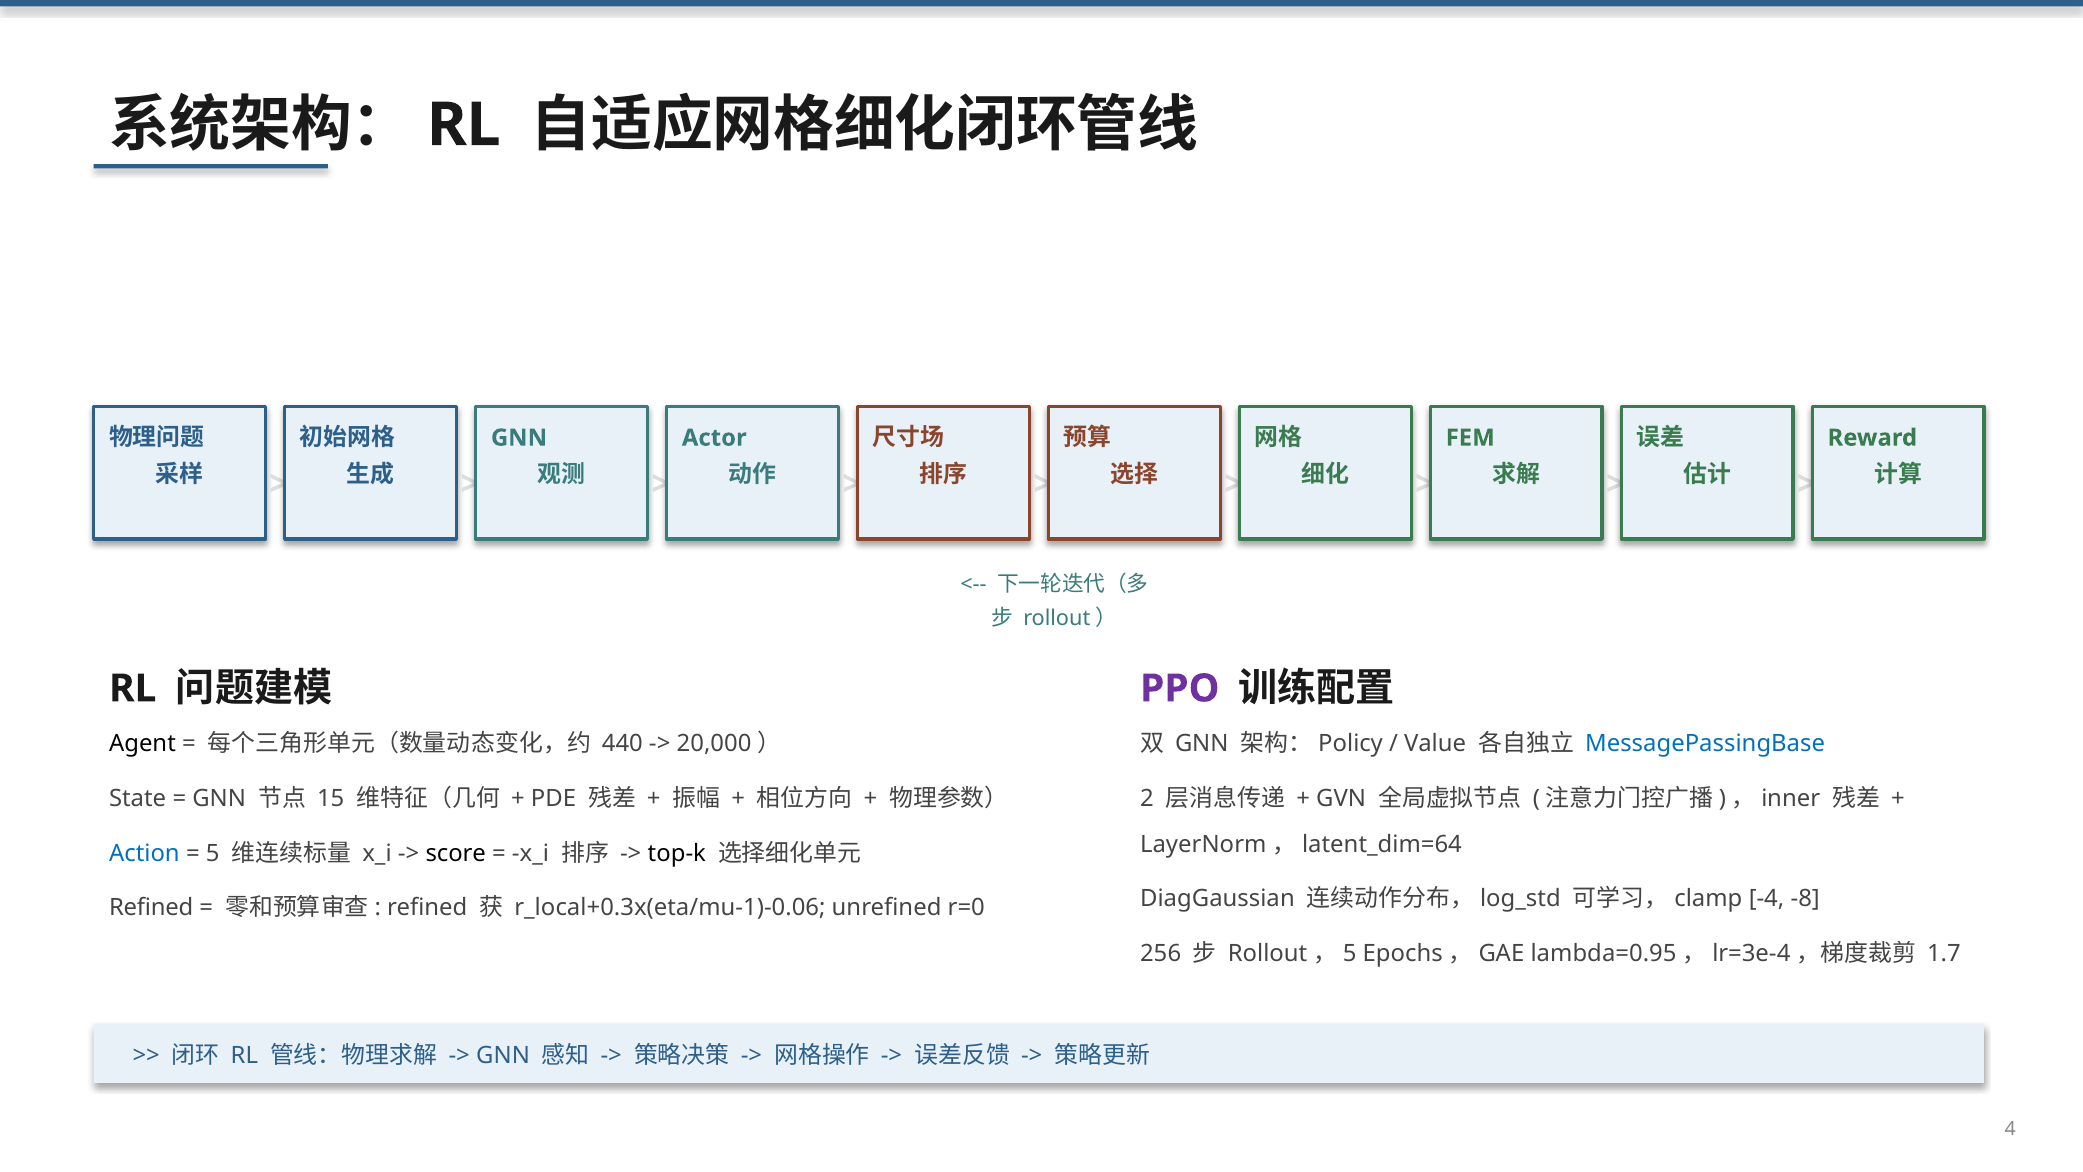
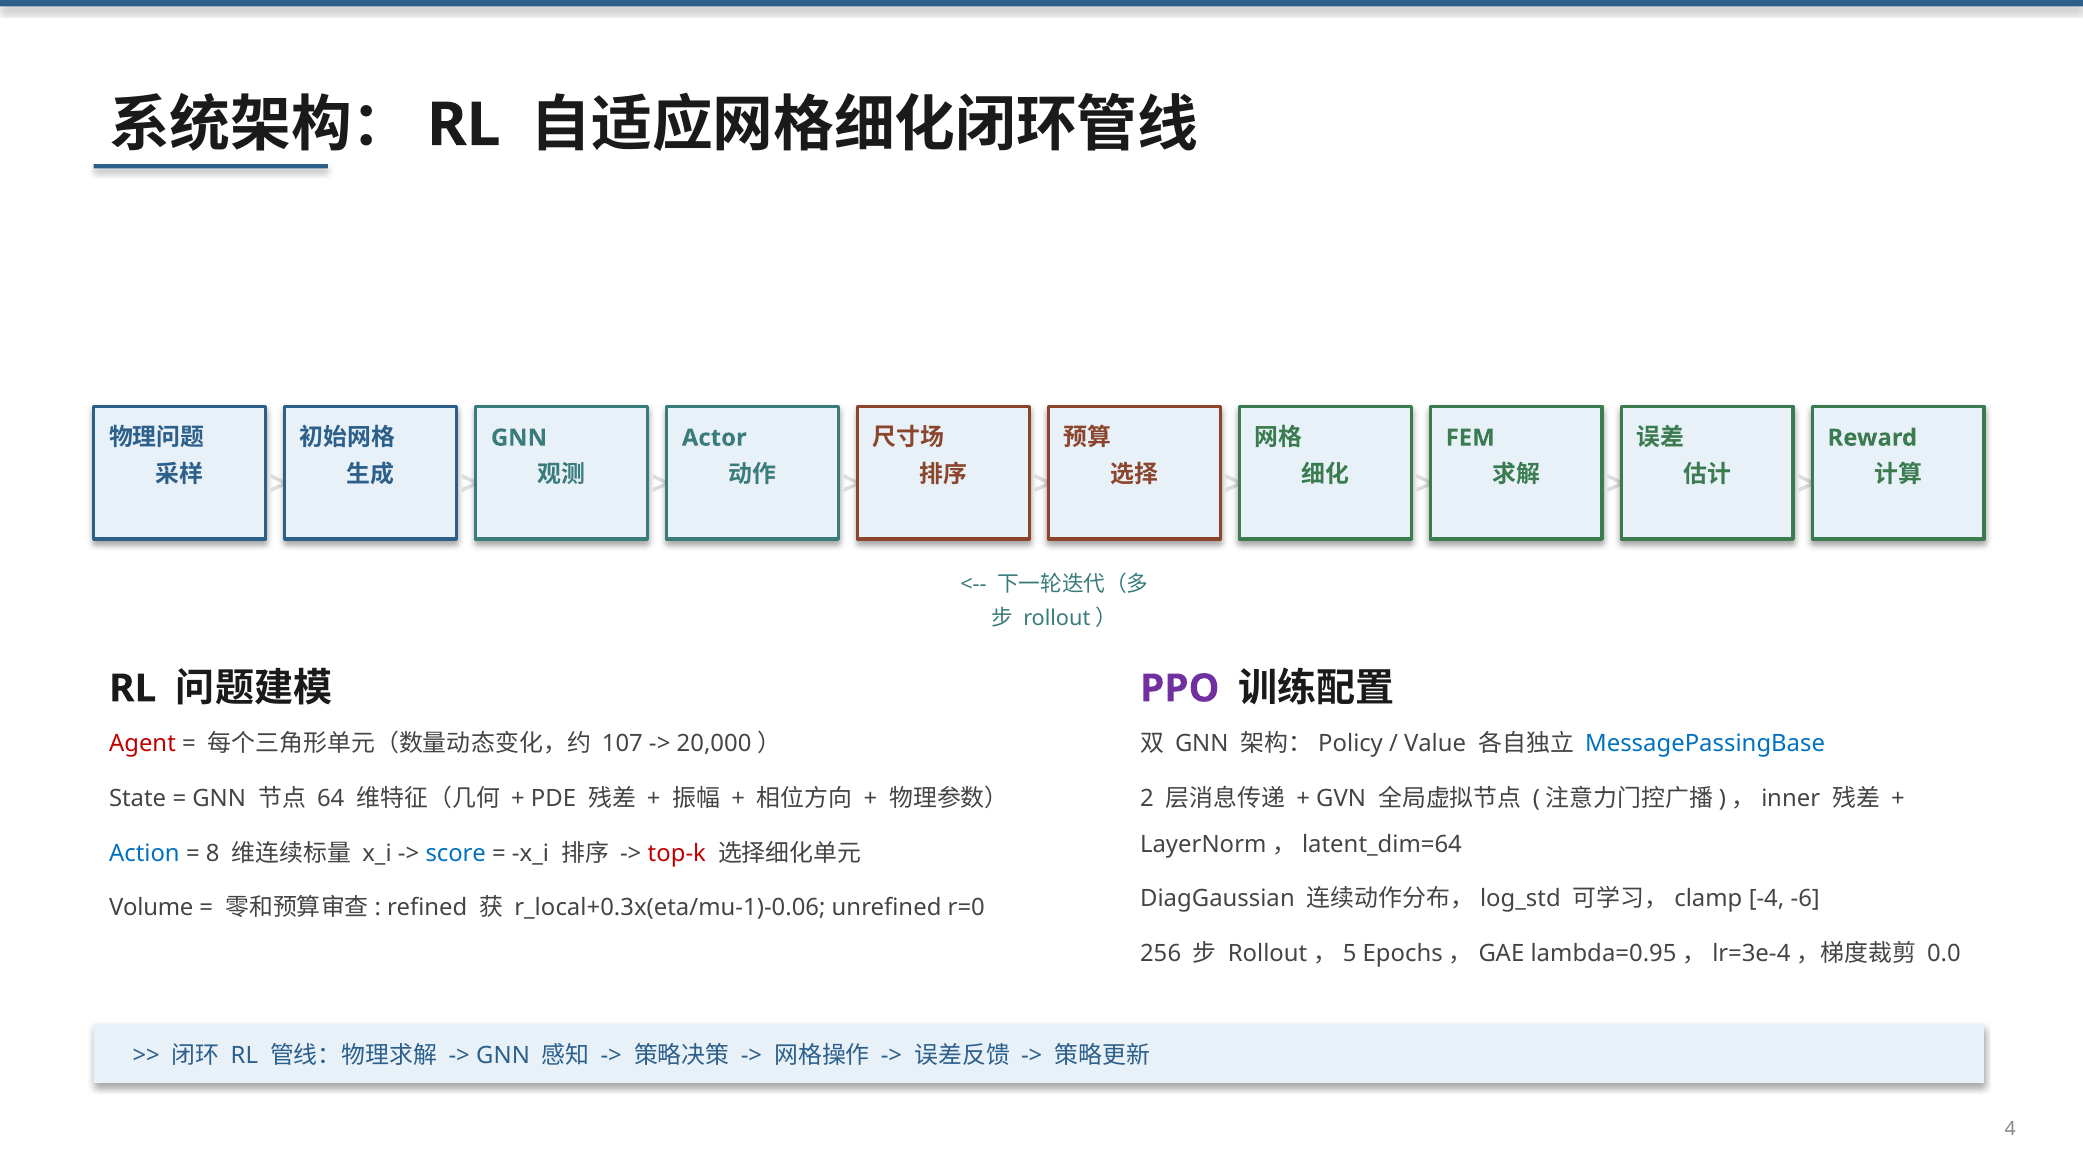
Agent colour: black -> red
440: 440 -> 107
15: 15 -> 64
5: 5 -> 8
score colour: black -> blue
top-k colour: black -> red
-8: -8 -> -6
Refined at (151, 907): Refined -> Volume
1.7: 1.7 -> 0.0
